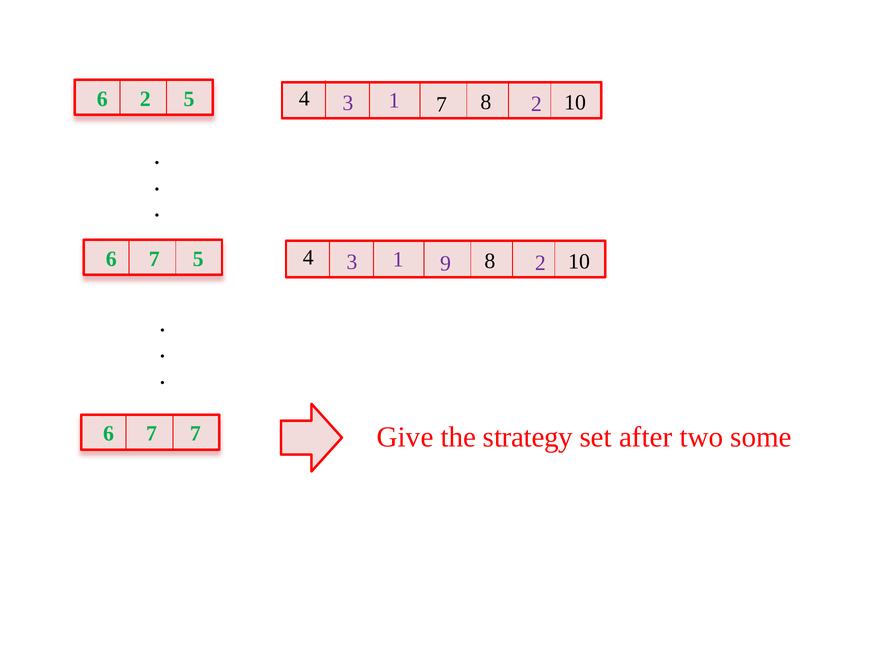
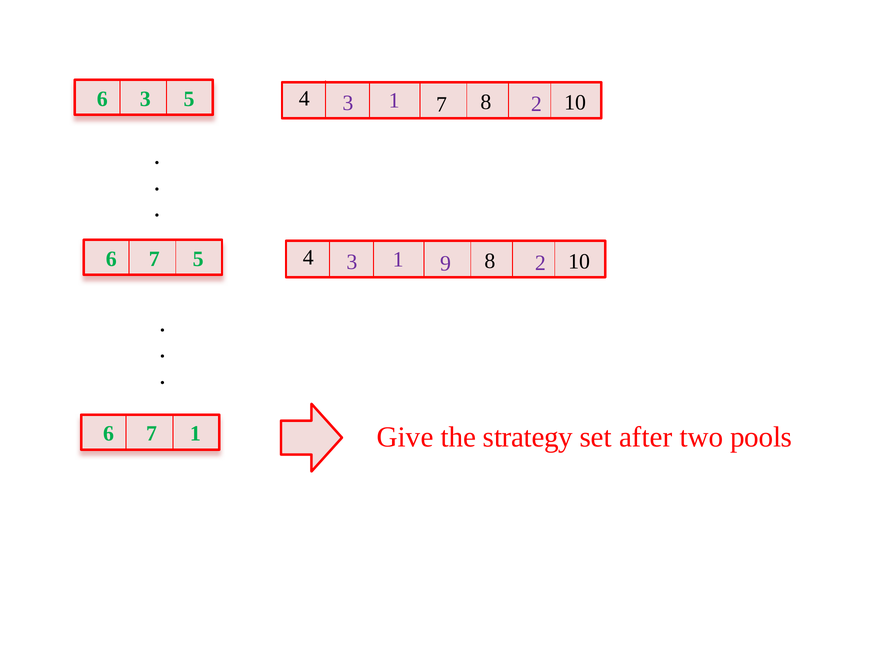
6 2: 2 -> 3
7 7: 7 -> 1
some: some -> pools
